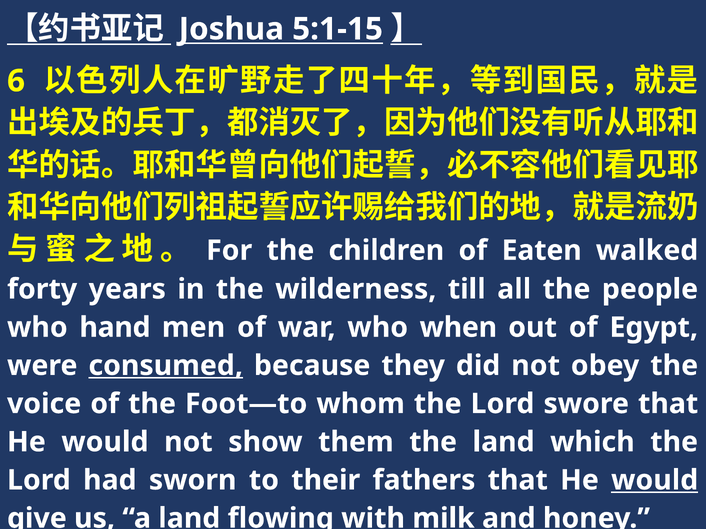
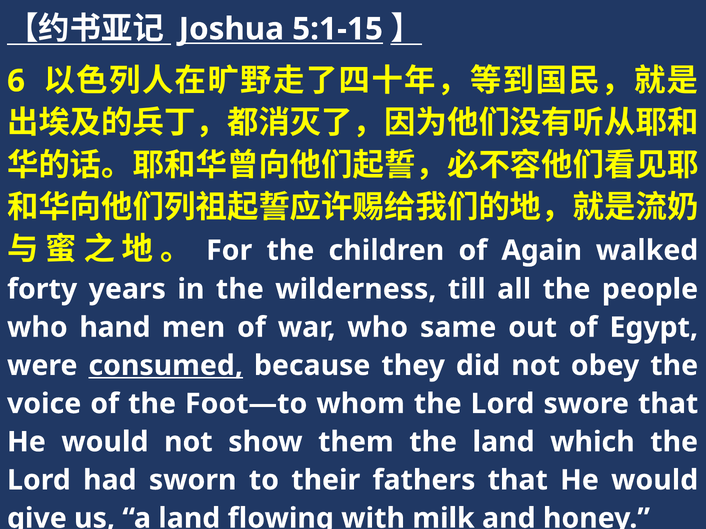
Eaten: Eaten -> Again
when: when -> same
would at (655, 481) underline: present -> none
